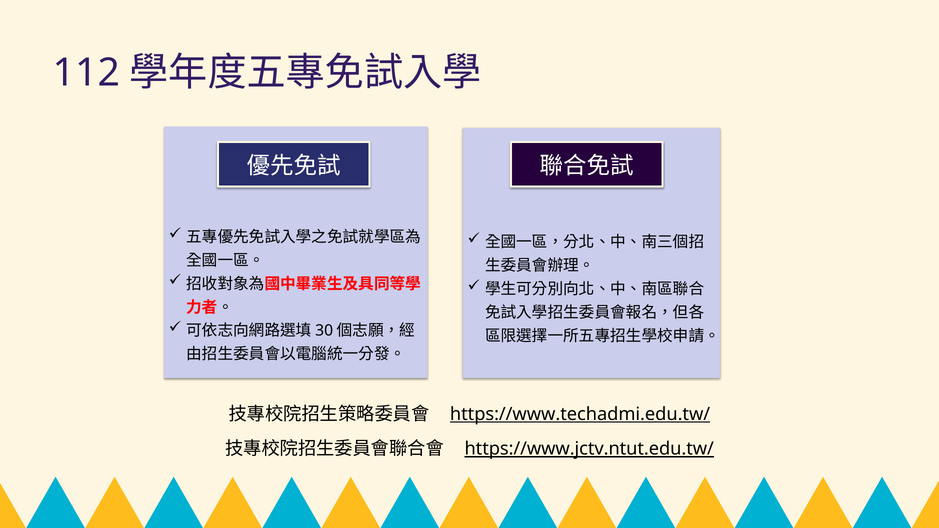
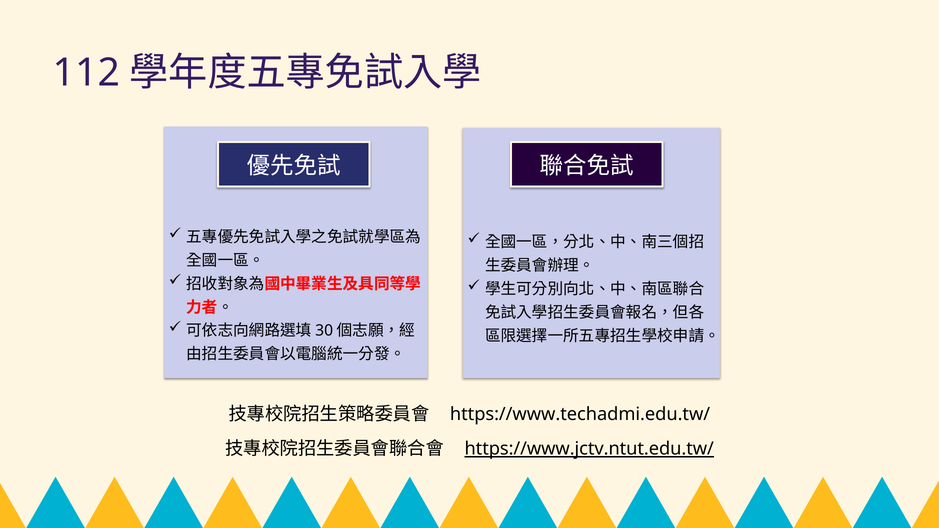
https://www.techadmi.edu.tw/ underline: present -> none
